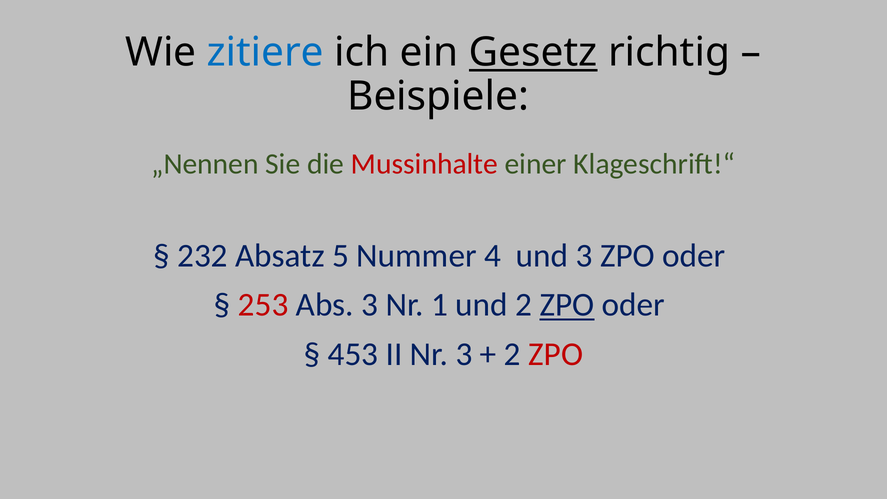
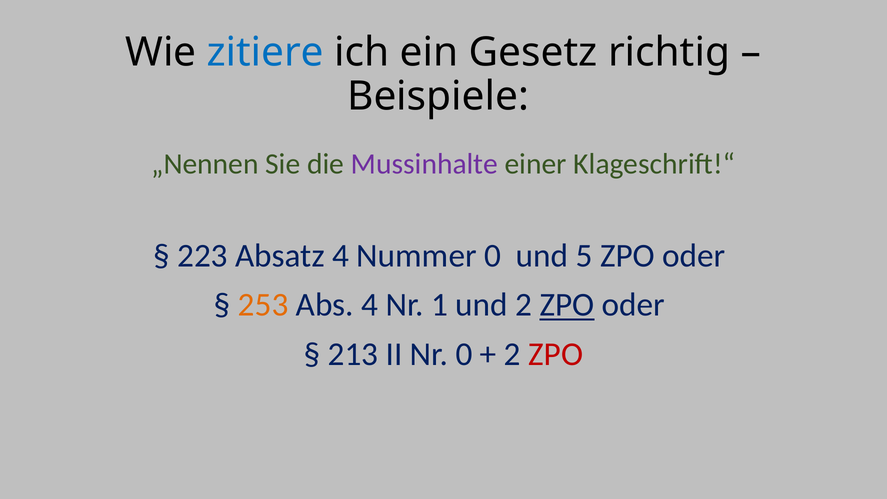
Gesetz underline: present -> none
Mussinhalte colour: red -> purple
232: 232 -> 223
Absatz 5: 5 -> 4
Nummer 4: 4 -> 0
und 3: 3 -> 5
253 colour: red -> orange
Abs 3: 3 -> 4
453: 453 -> 213
Nr 3: 3 -> 0
